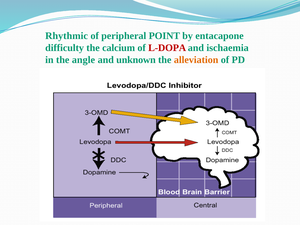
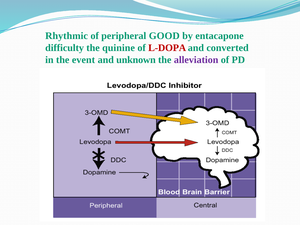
POINT: POINT -> GOOD
calcium: calcium -> quinine
ischaemia: ischaemia -> converted
angle: angle -> event
alleviation colour: orange -> purple
